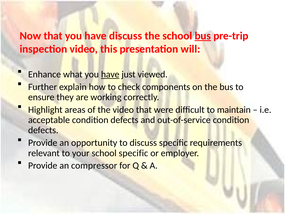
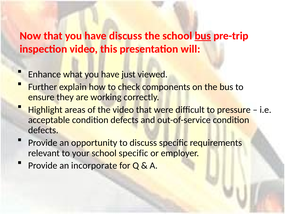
have at (110, 74) underline: present -> none
maintain: maintain -> pressure
compressor: compressor -> incorporate
